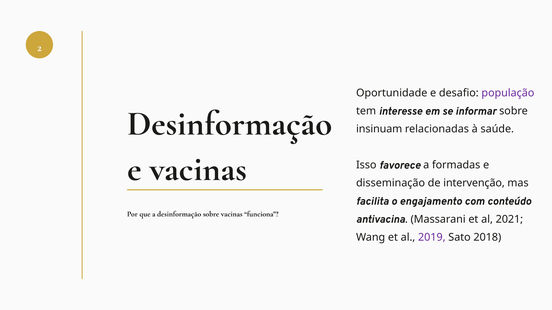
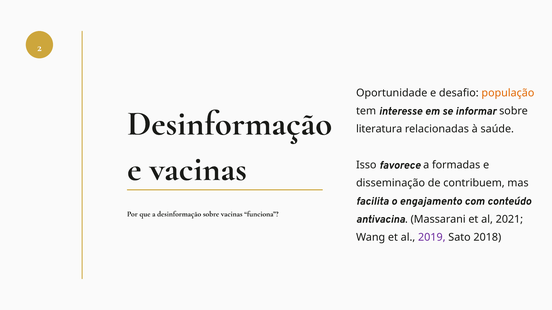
população colour: purple -> orange
insinuam: insinuam -> literatura
intervenção: intervenção -> contribuem
